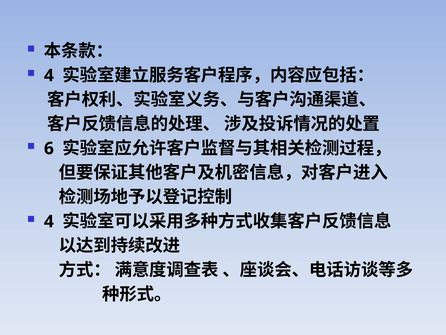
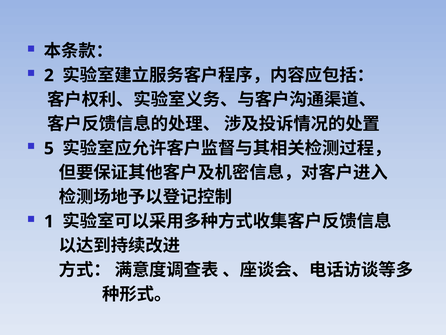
4 at (49, 75): 4 -> 2
6: 6 -> 5
4 at (49, 221): 4 -> 1
